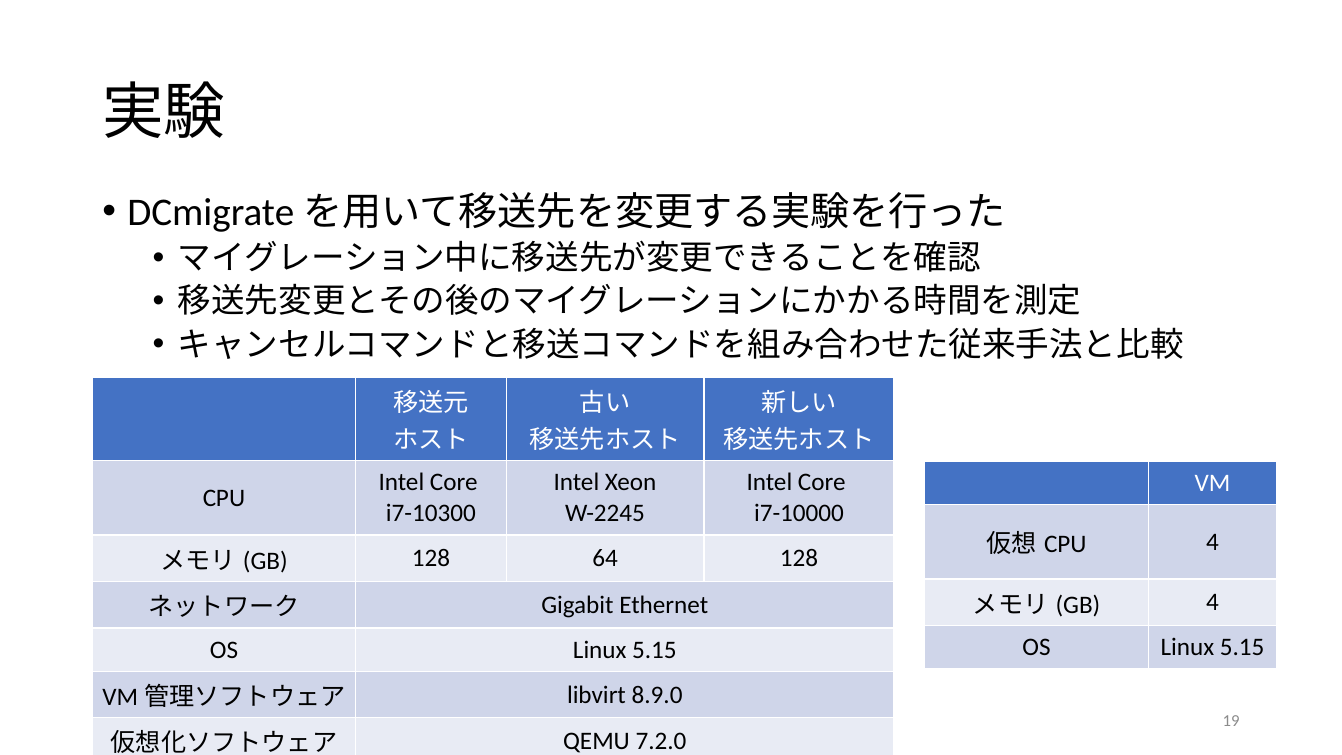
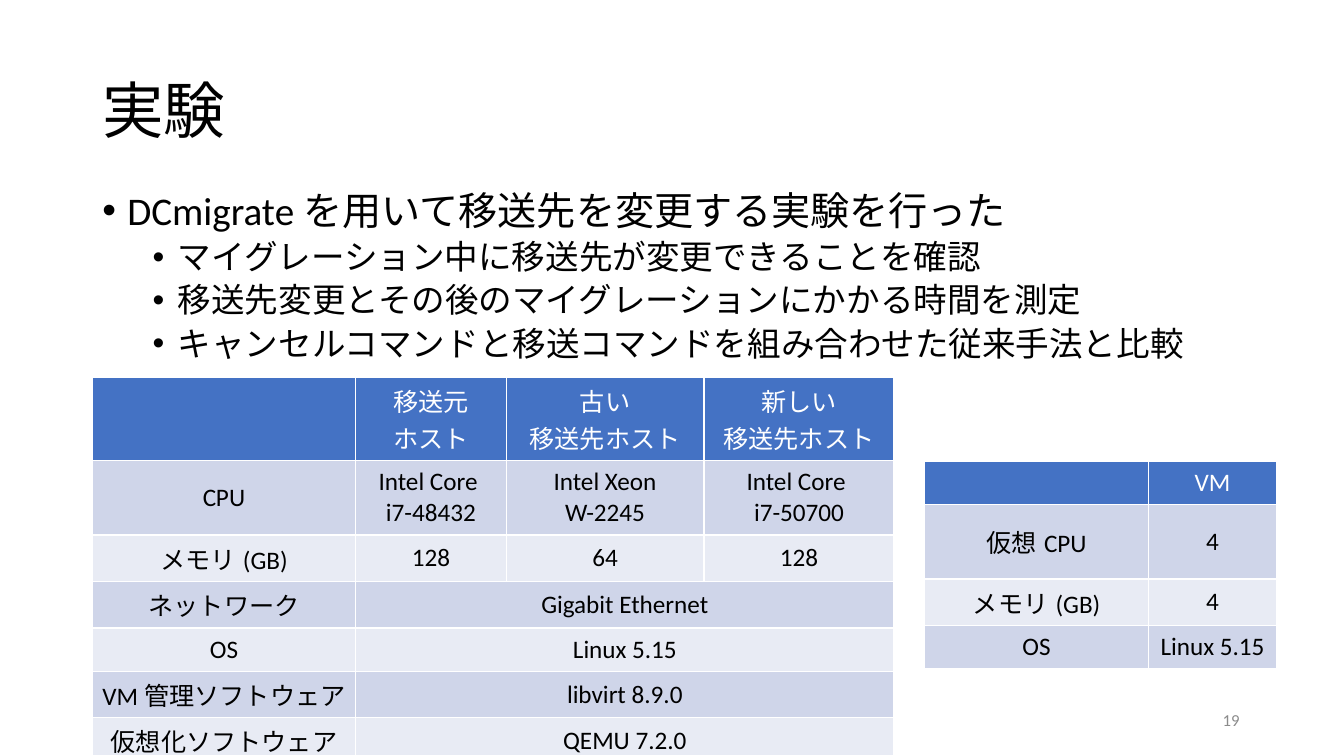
i7-10300: i7-10300 -> i7-48432
i7-10000: i7-10000 -> i7-50700
